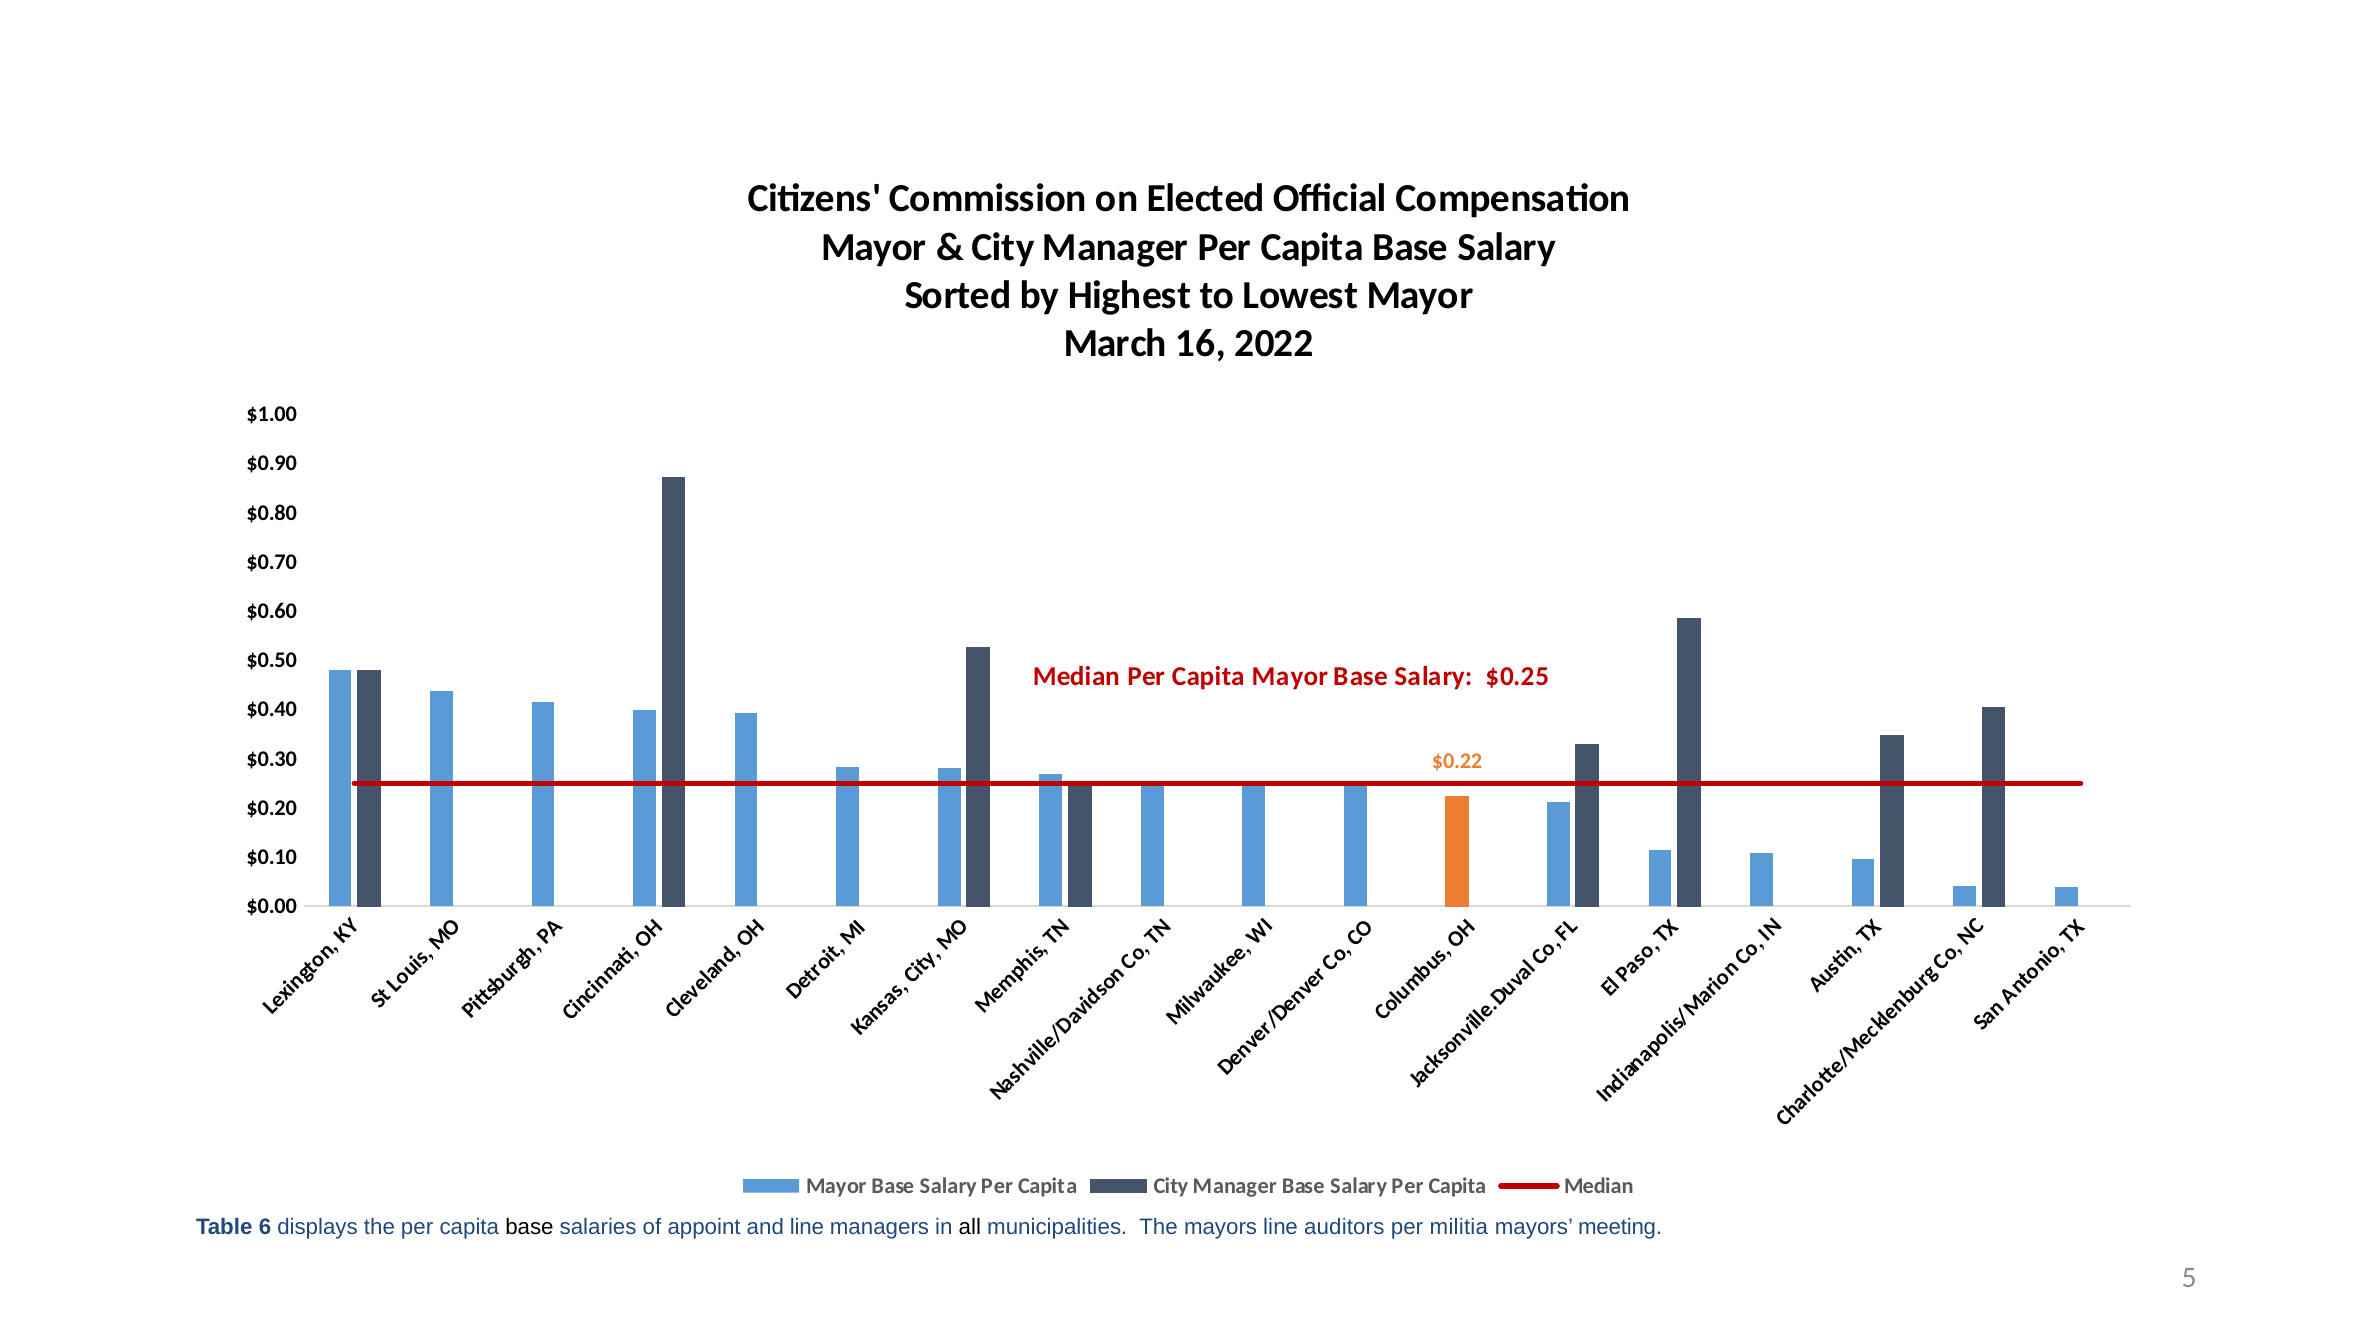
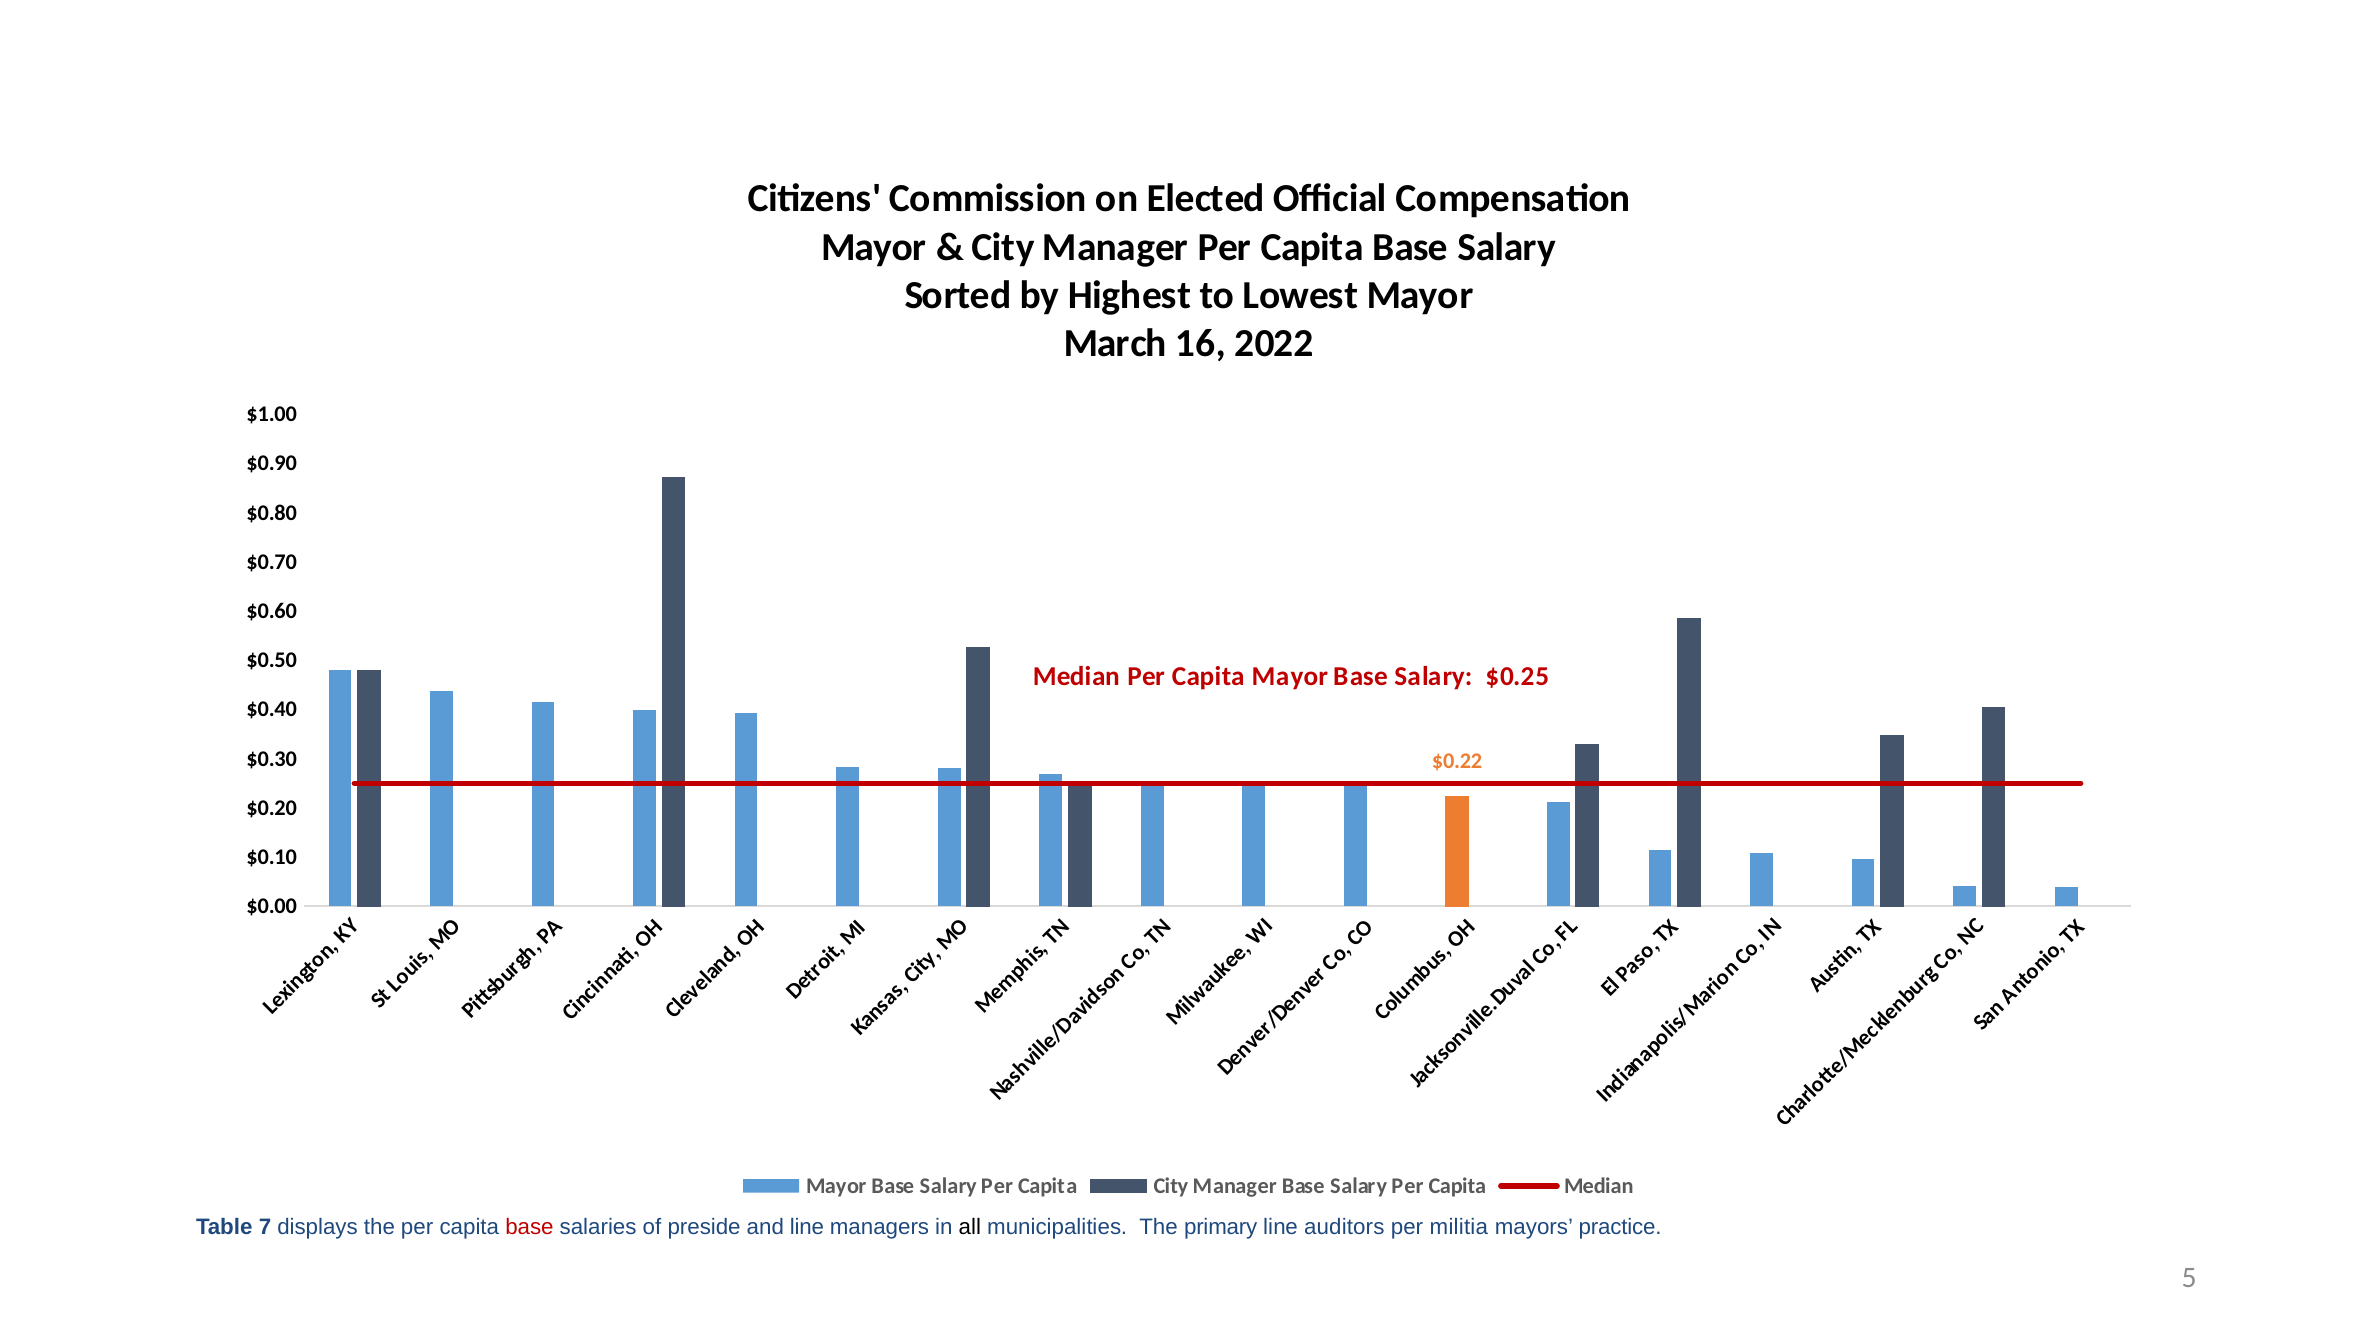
6: 6 -> 7
base at (529, 1227) colour: black -> red
appoint: appoint -> preside
The mayors: mayors -> primary
meeting: meeting -> practice
